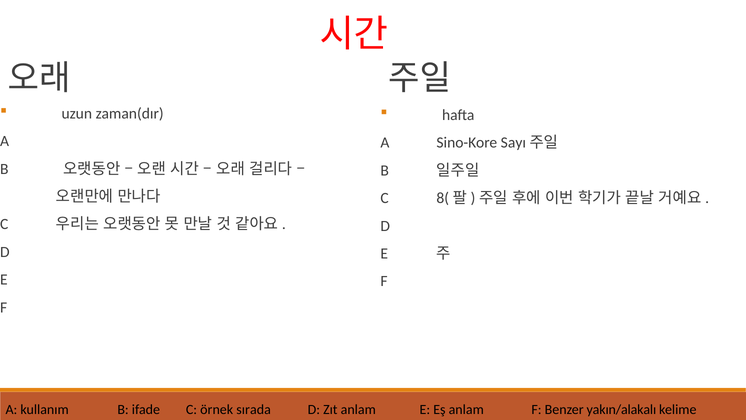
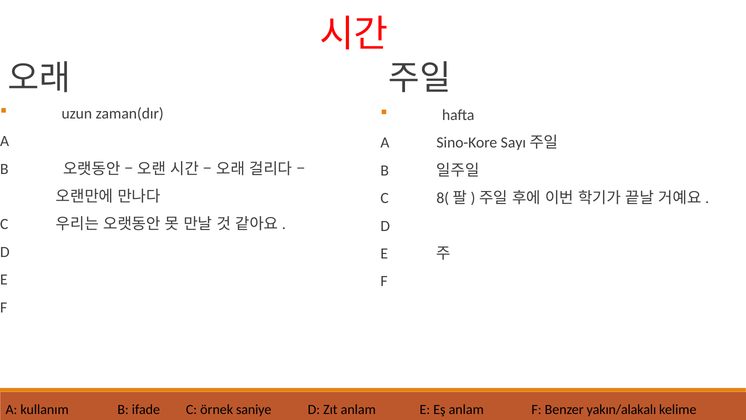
sırada: sırada -> saniye
